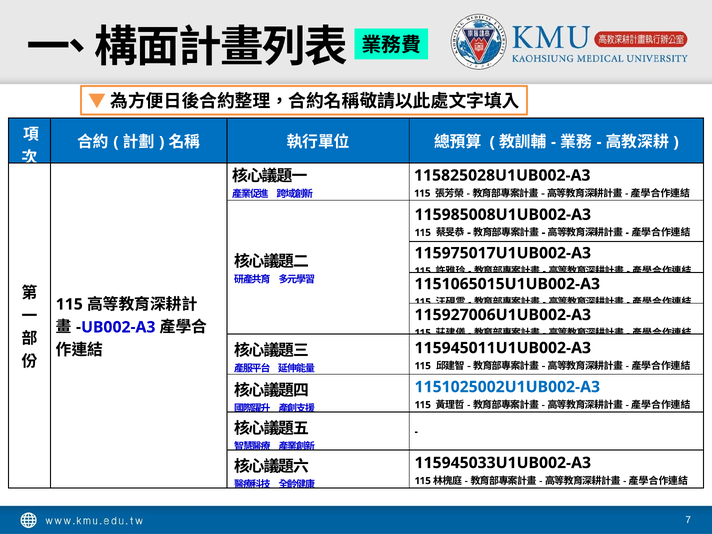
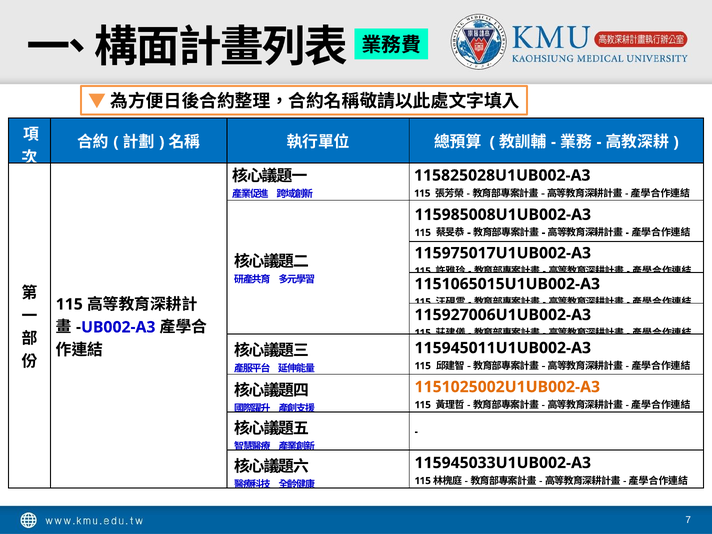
1151025002U1UB002-A3 colour: blue -> orange
